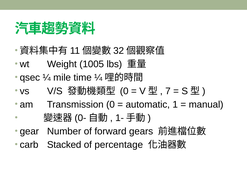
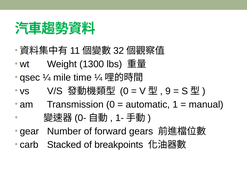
1005: 1005 -> 1300
7: 7 -> 9
percentage: percentage -> breakpoints
